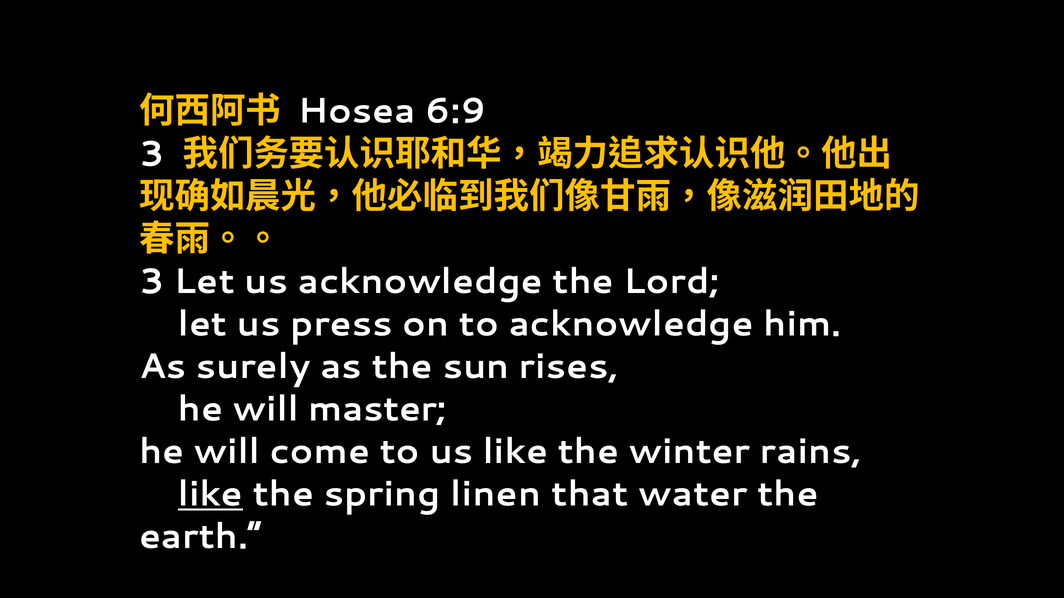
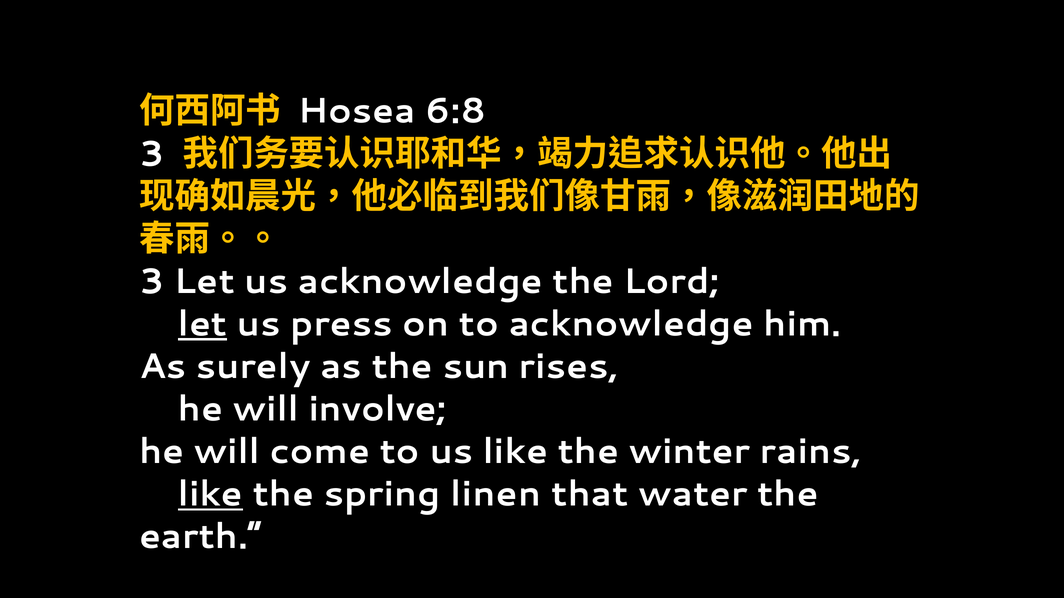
6:9: 6:9 -> 6:8
let at (203, 324) underline: none -> present
master: master -> involve
